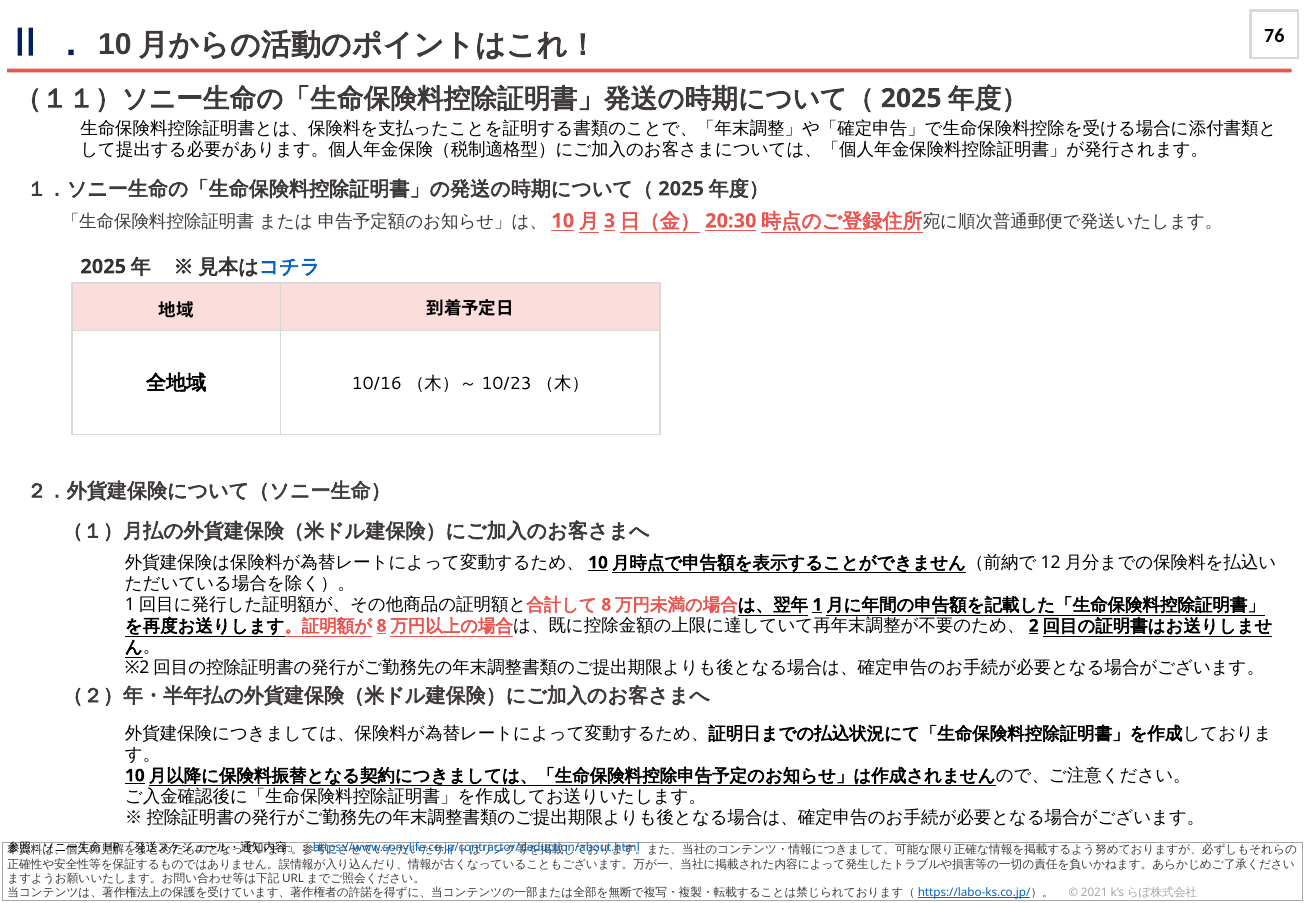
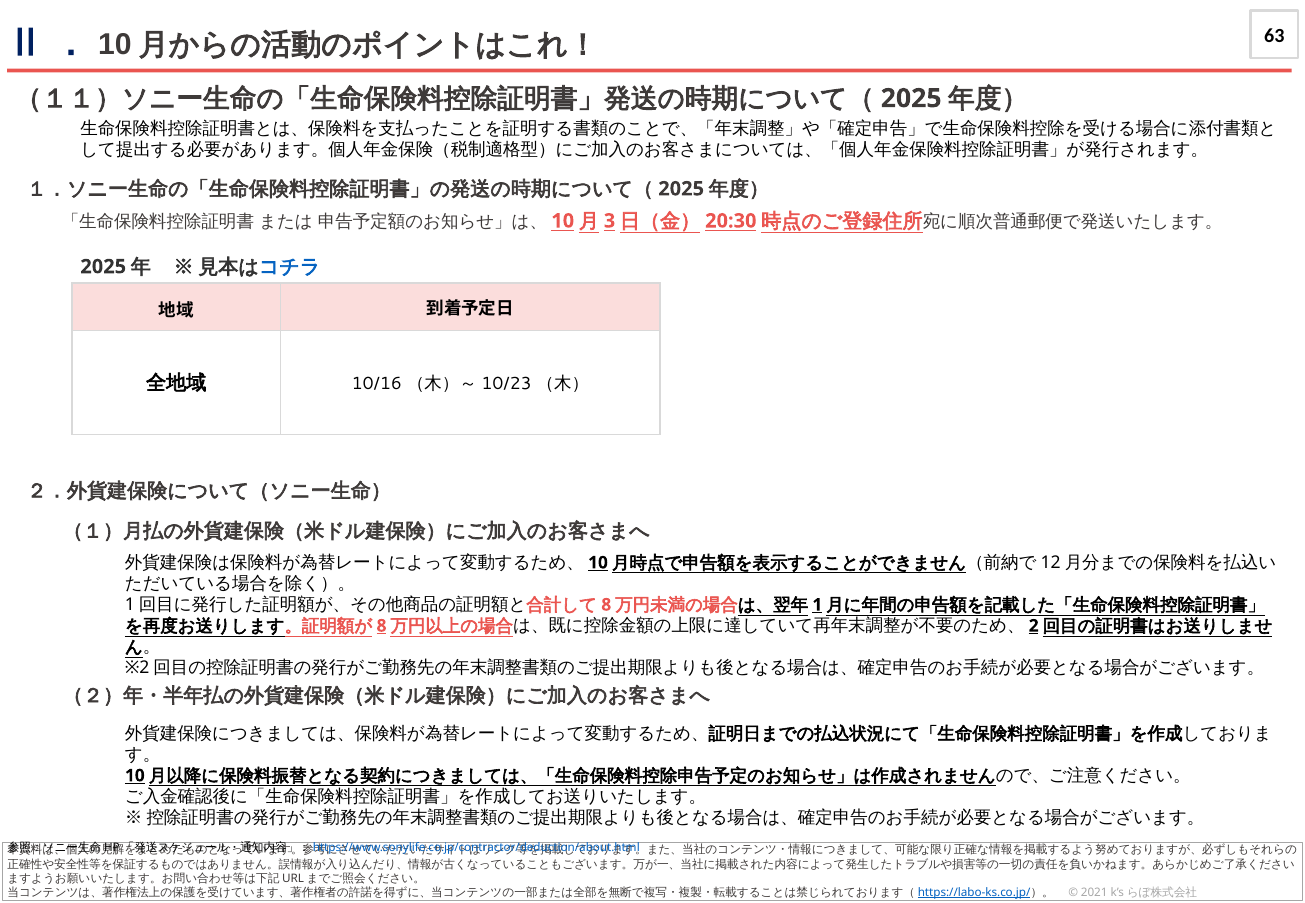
76: 76 -> 63
